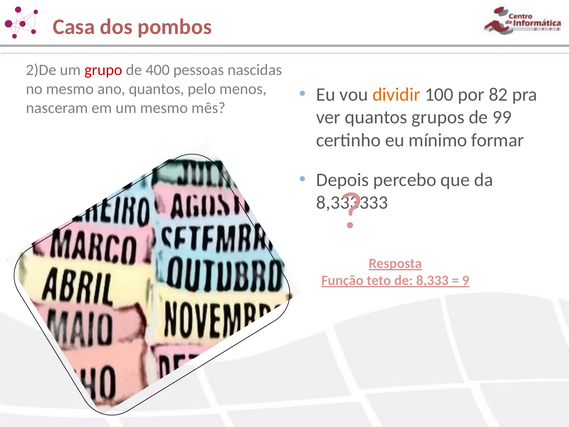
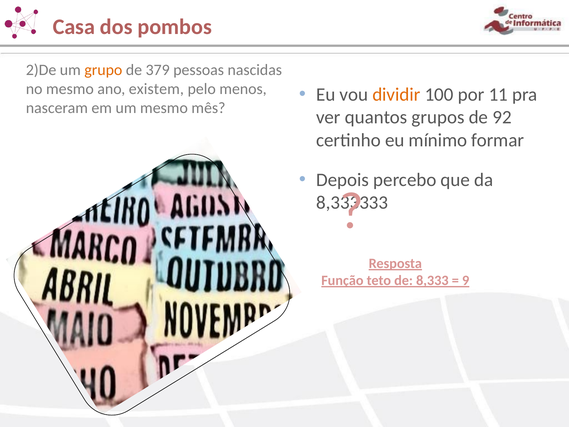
grupo colour: red -> orange
400: 400 -> 379
ano quantos: quantos -> existem
82: 82 -> 11
99: 99 -> 92
